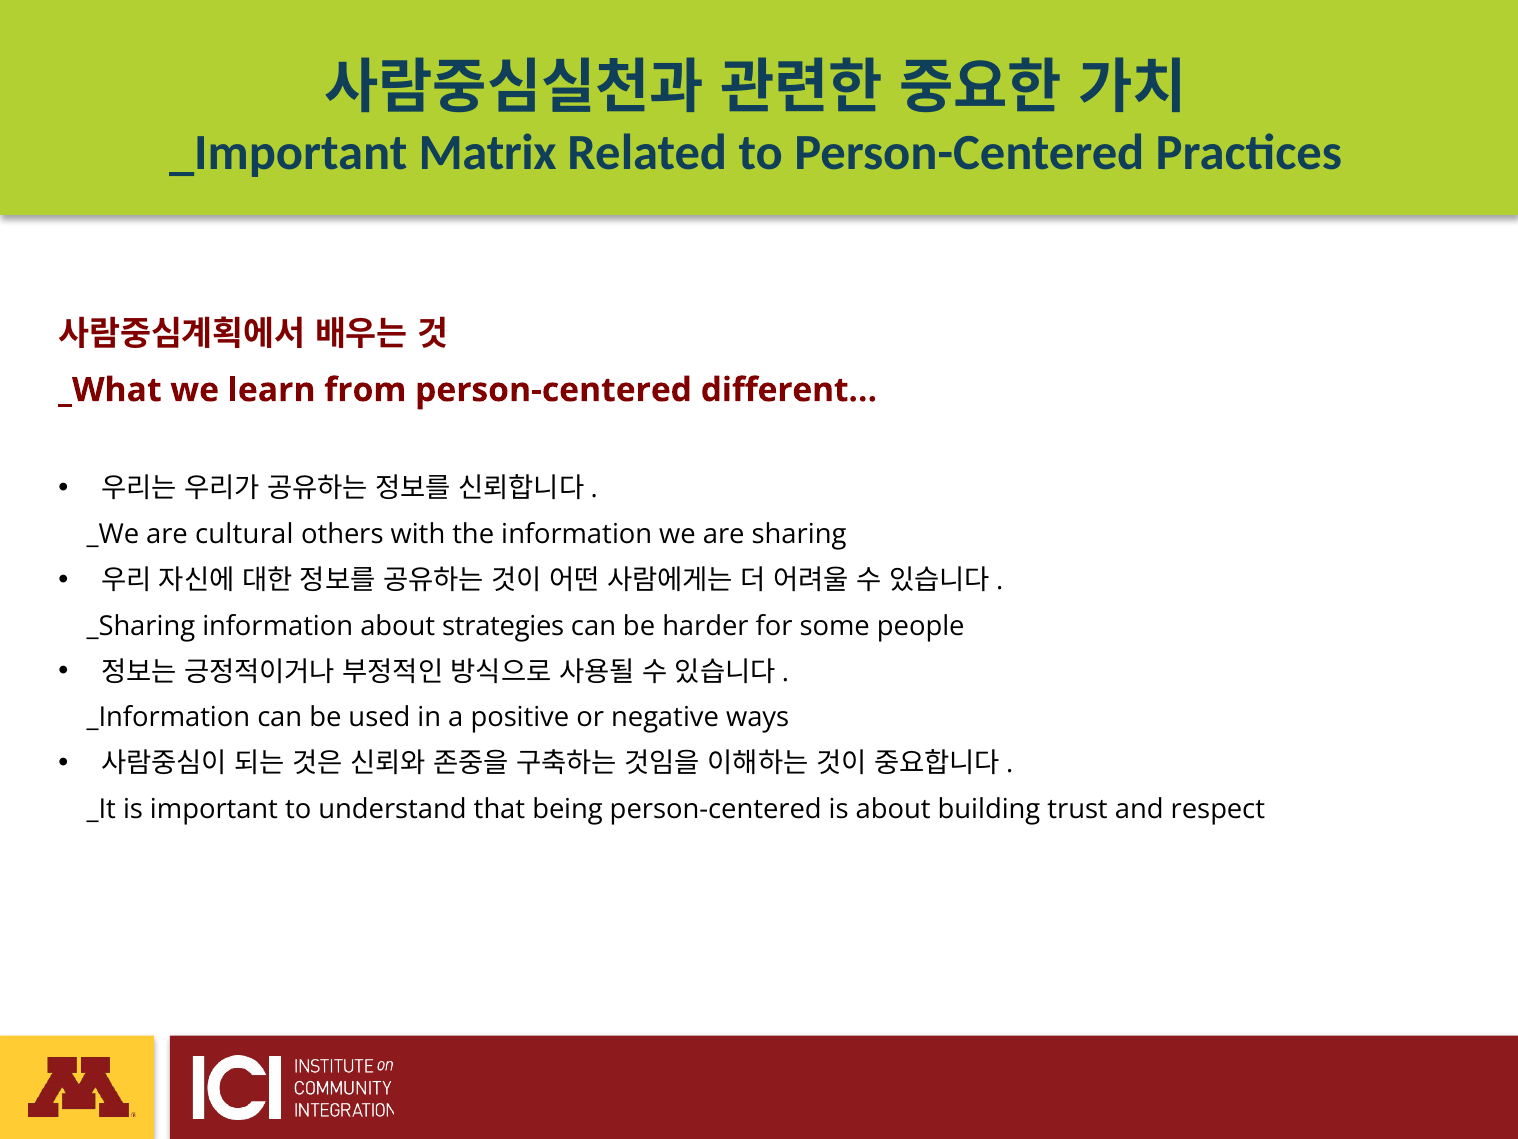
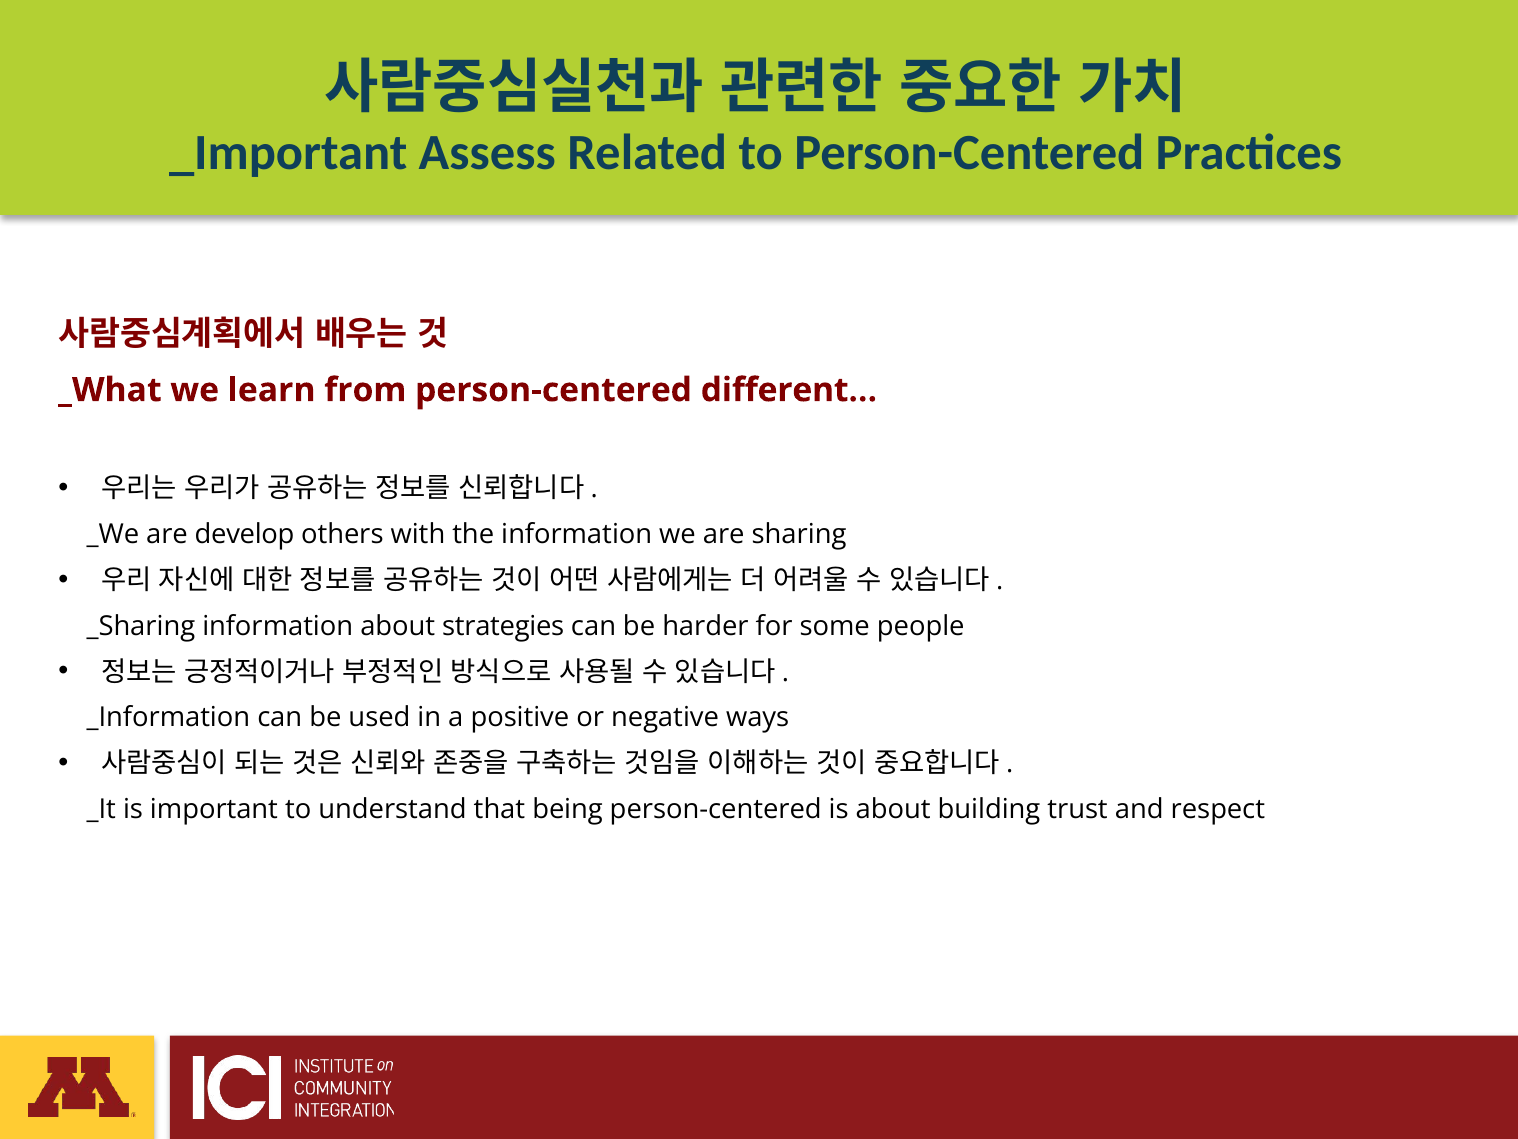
Matrix: Matrix -> Assess
cultural: cultural -> develop
